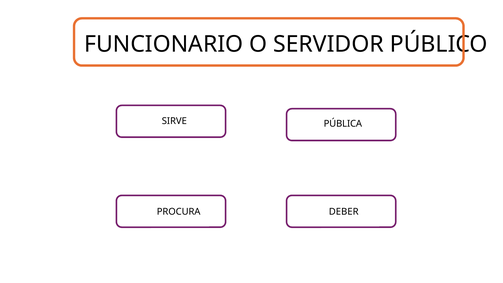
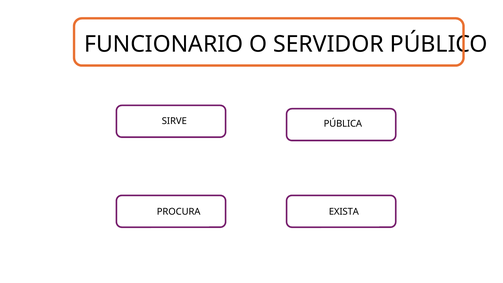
DEBER: DEBER -> EXISTA
